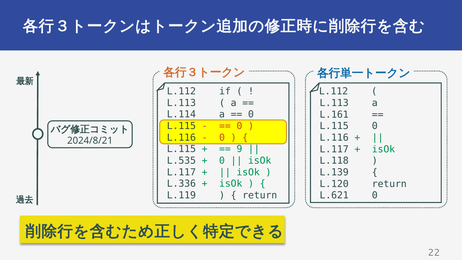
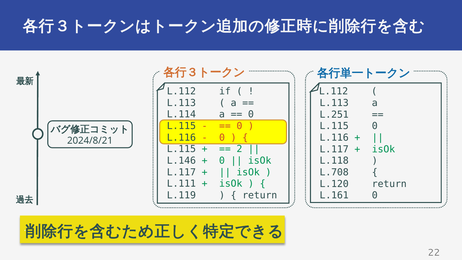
L.161: L.161 -> L.251
9: 9 -> 2
L.535: L.535 -> L.146
L.139: L.139 -> L.708
L.336: L.336 -> L.111
L.621: L.621 -> L.161
